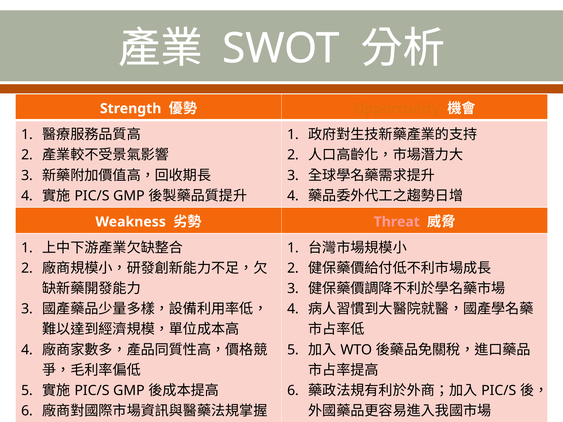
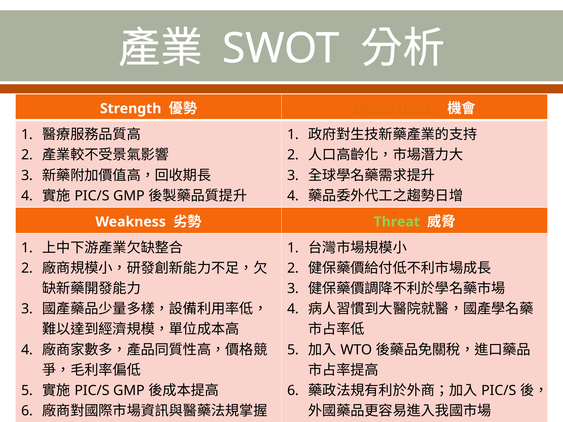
Threat colour: pink -> light green
